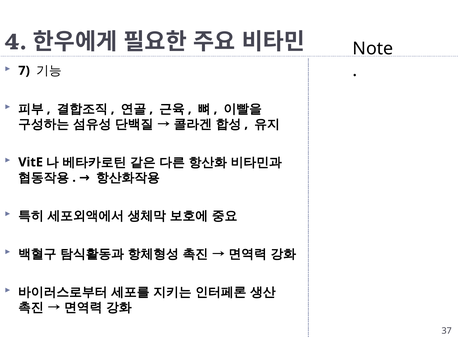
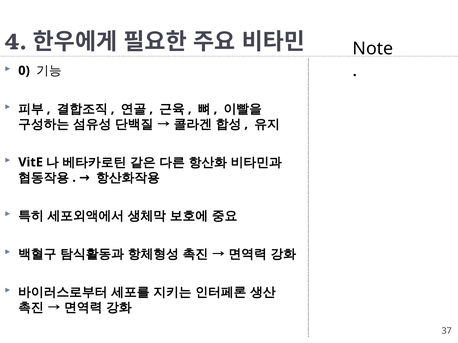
7: 7 -> 0
